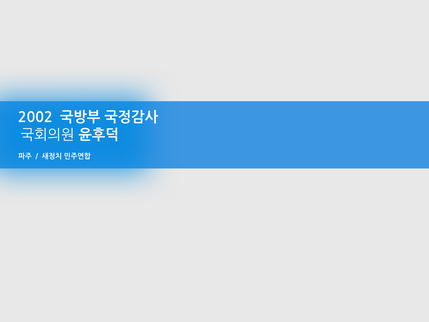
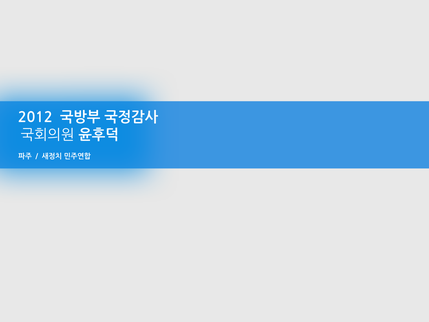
2002: 2002 -> 2012
